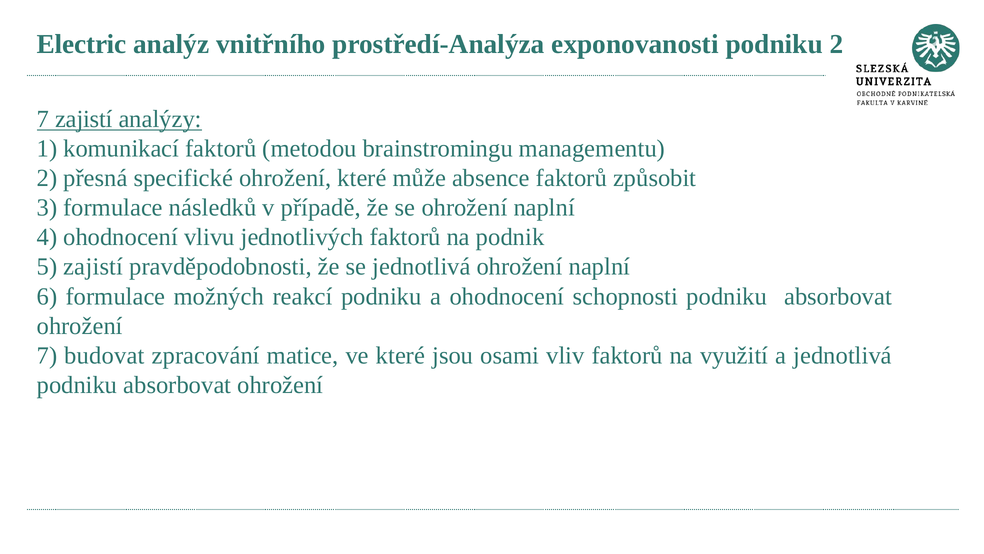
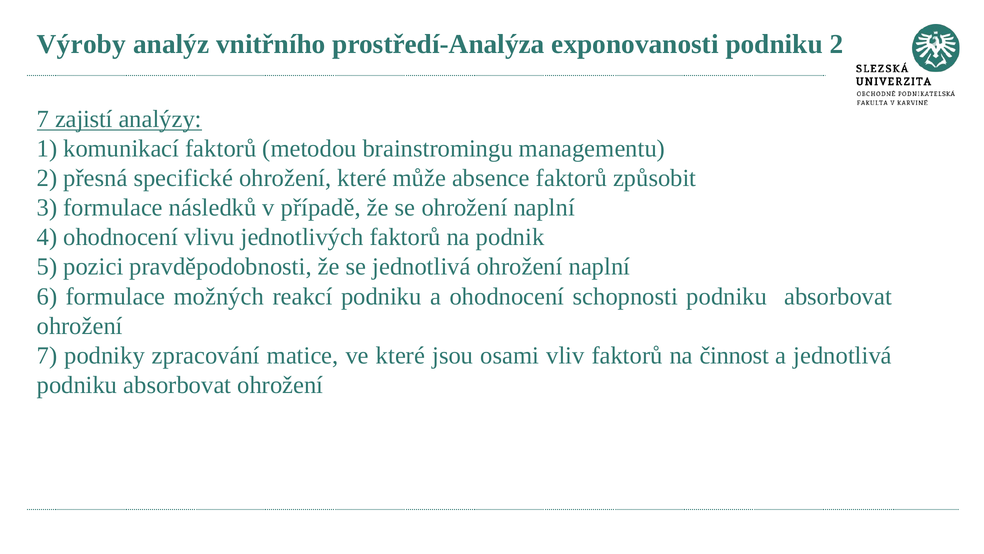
Electric: Electric -> Výroby
5 zajistí: zajistí -> pozici
budovat: budovat -> podniky
využití: využití -> činnost
